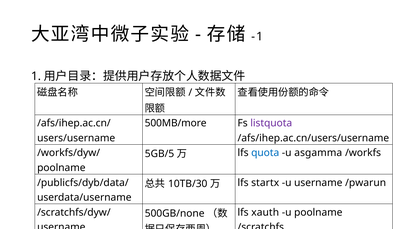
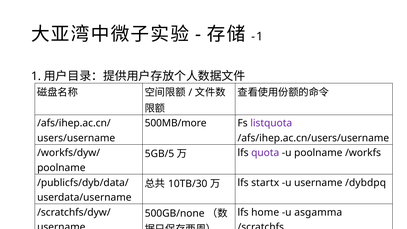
quota colour: blue -> purple
u asgamma: asgamma -> poolname
/pwarun: /pwarun -> /dybdpq
xauth: xauth -> home
u poolname: poolname -> asgamma
